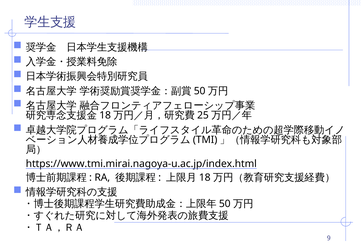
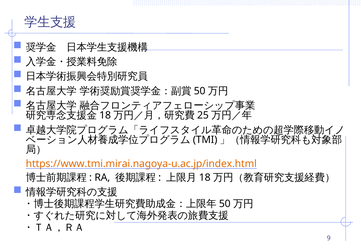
https://www.tmi.mirai.nagoya-u.ac.jp/index.html colour: black -> orange
